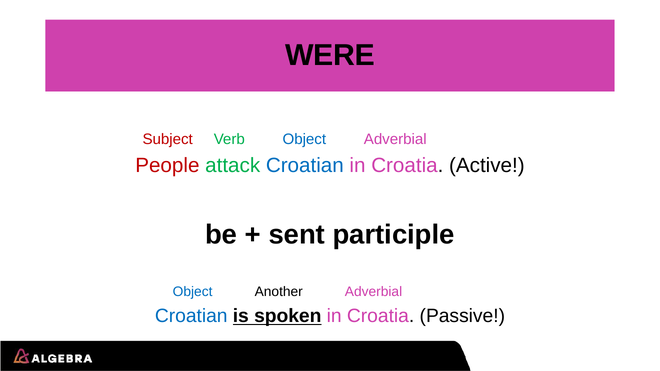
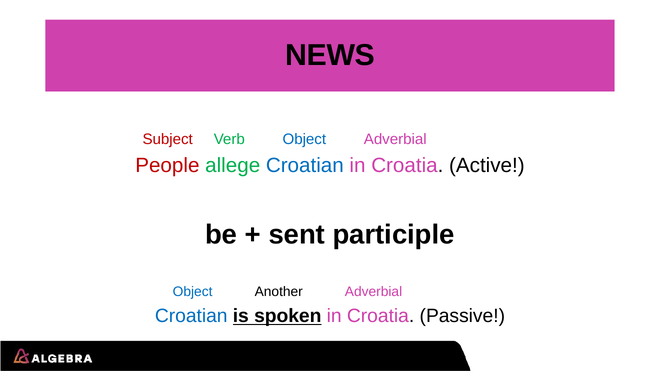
WERE: WERE -> NEWS
attack: attack -> allege
